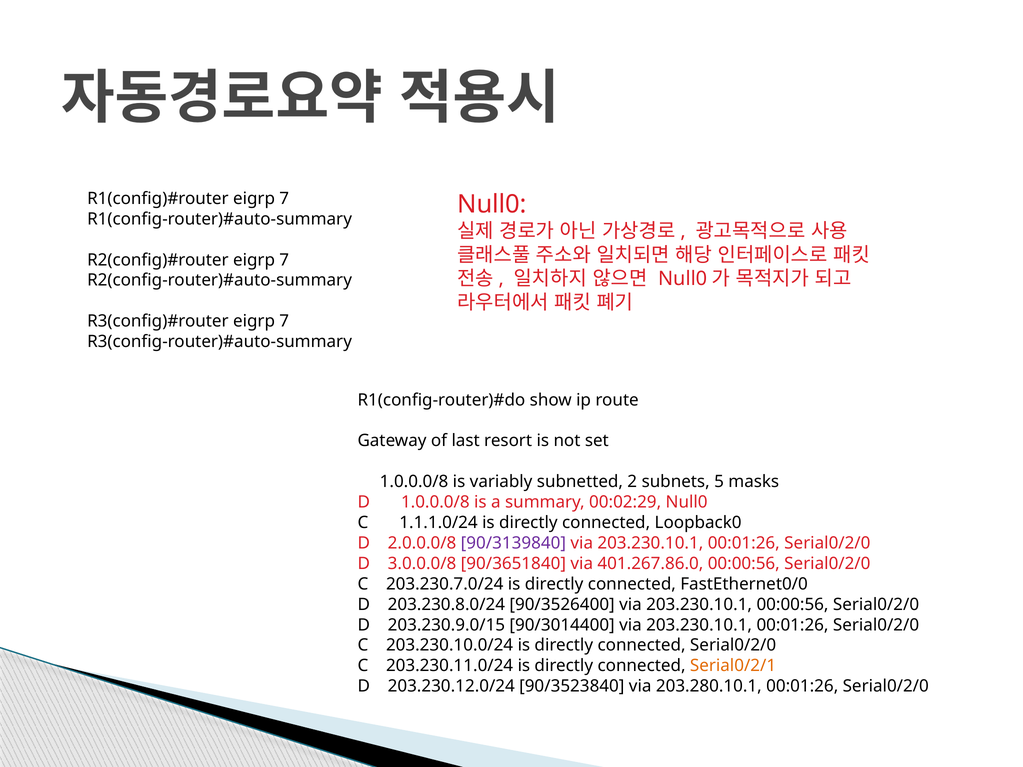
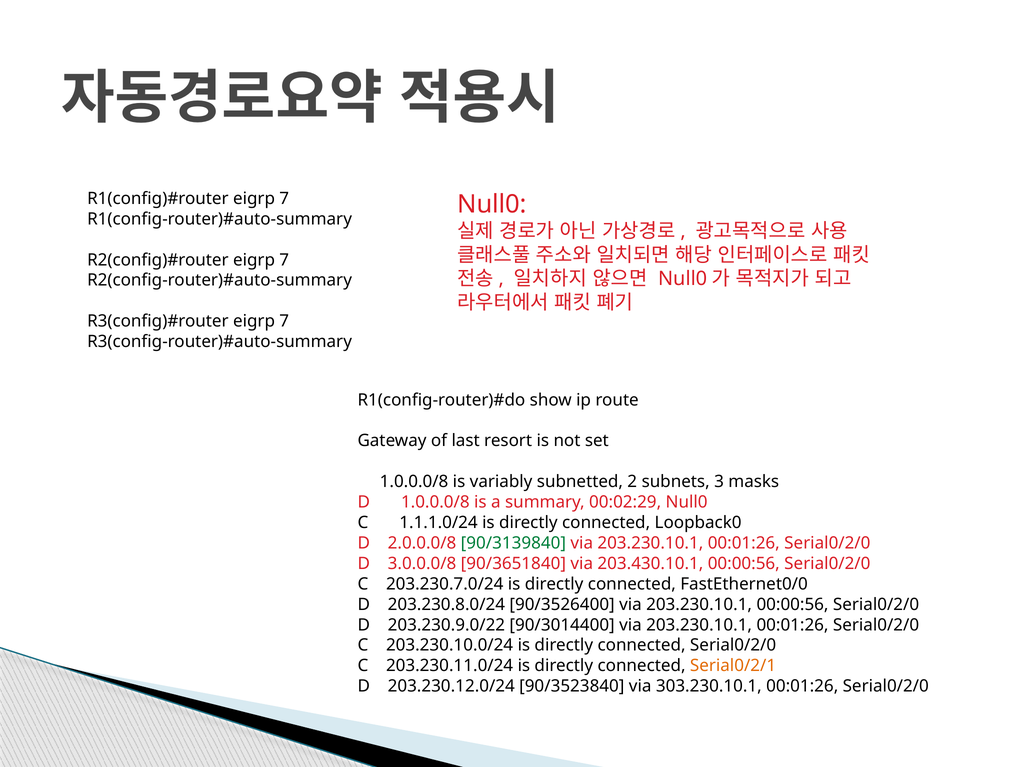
5: 5 -> 3
90/3139840 colour: purple -> green
401.267.86.0: 401.267.86.0 -> 203.430.10.1
203.230.9.0/15: 203.230.9.0/15 -> 203.230.9.0/22
203.280.10.1: 203.280.10.1 -> 303.230.10.1
